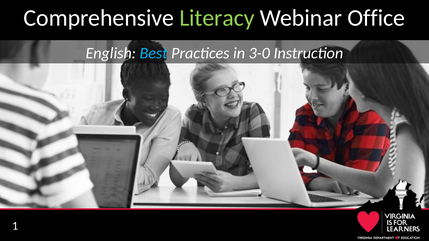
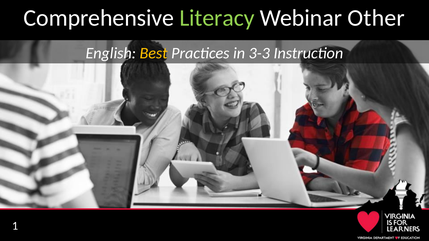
Office: Office -> Other
Best colour: light blue -> yellow
3-0: 3-0 -> 3-3
